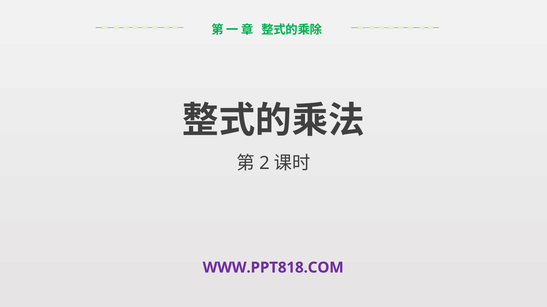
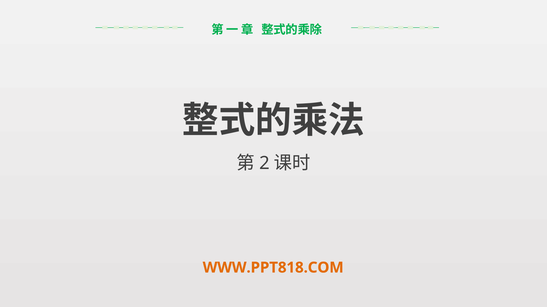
WWW.PPT818.COM colour: purple -> orange
